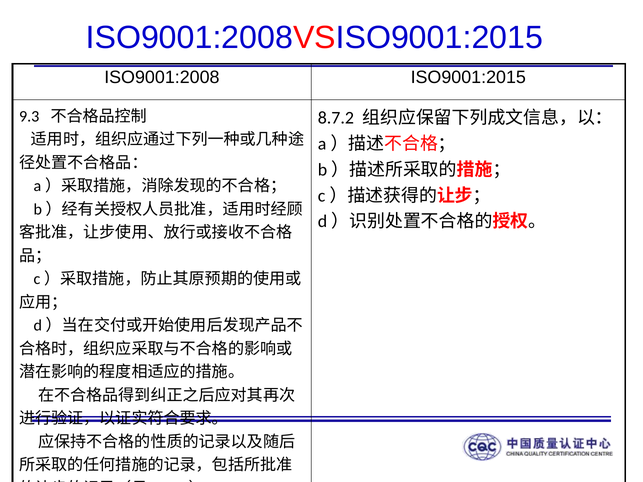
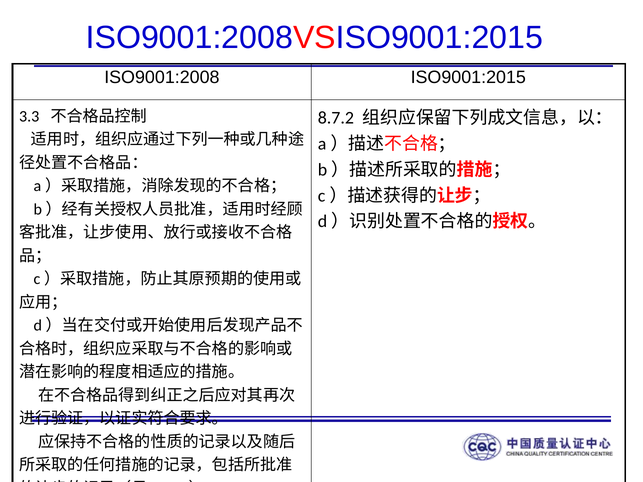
9.3: 9.3 -> 3.3
